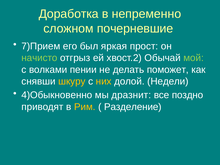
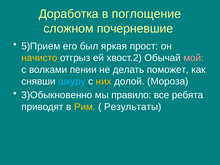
непременно: непременно -> поглощение
7)Прием: 7)Прием -> 5)Прием
начисто colour: light green -> yellow
мой colour: light green -> pink
шкуру colour: yellow -> light blue
Недели: Недели -> Мороза
4)Обыкновенно: 4)Обыкновенно -> 3)Обыкновенно
дразнит: дразнит -> правило
поздно: поздно -> ребята
Разделение: Разделение -> Результаты
